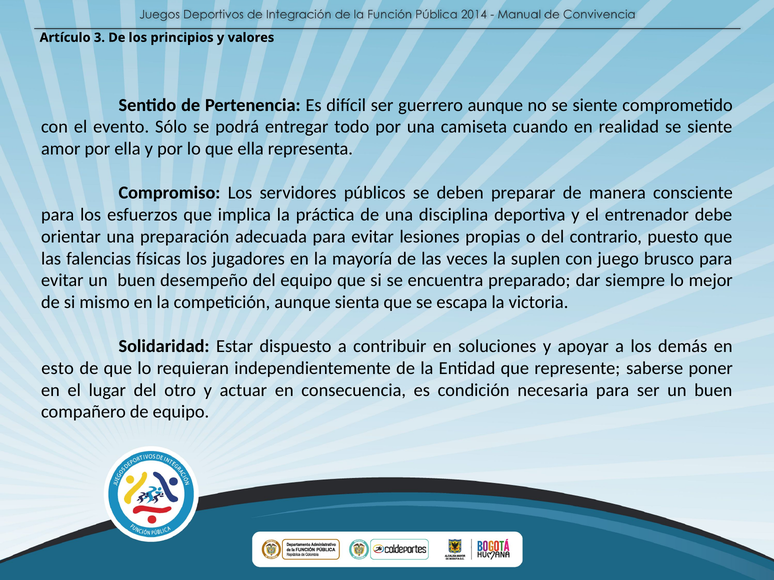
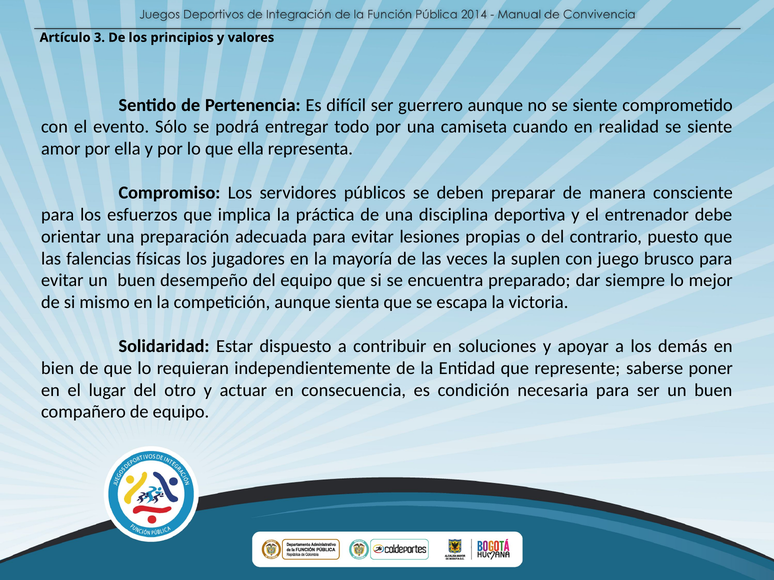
esto: esto -> bien
